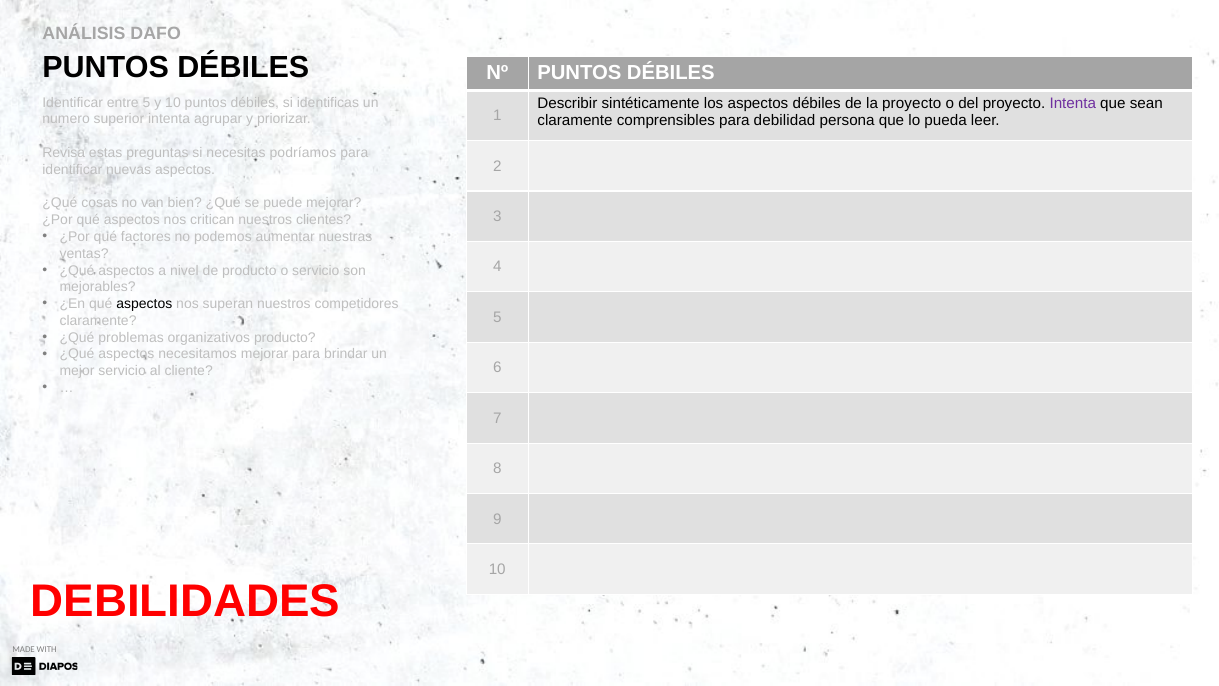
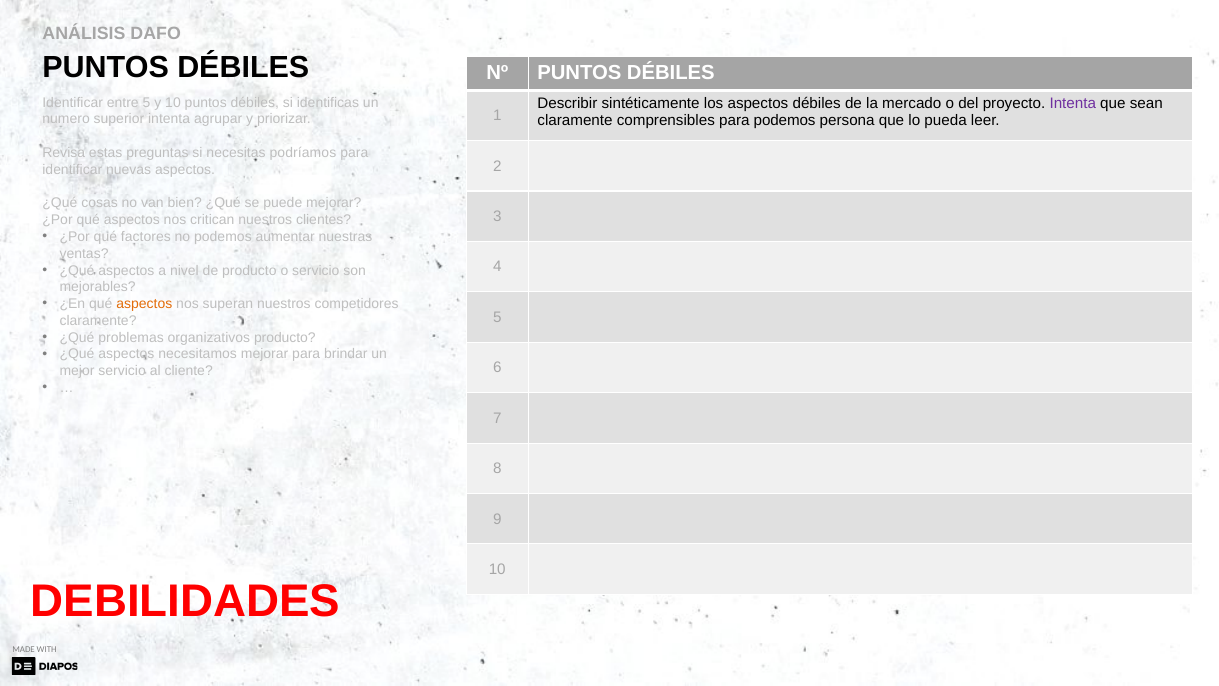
la proyecto: proyecto -> mercado
para debilidad: debilidad -> podemos
aspectos at (144, 304) colour: black -> orange
